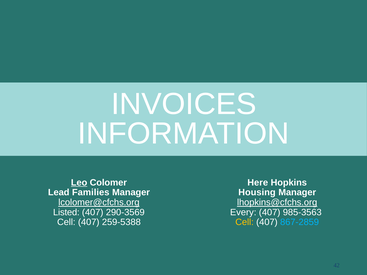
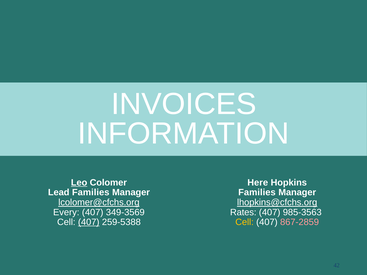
Housing at (257, 193): Housing -> Families
Listed: Listed -> Every
290-3569: 290-3569 -> 349-3569
Every: Every -> Rates
407 at (89, 222) underline: none -> present
867-2859 colour: light blue -> pink
